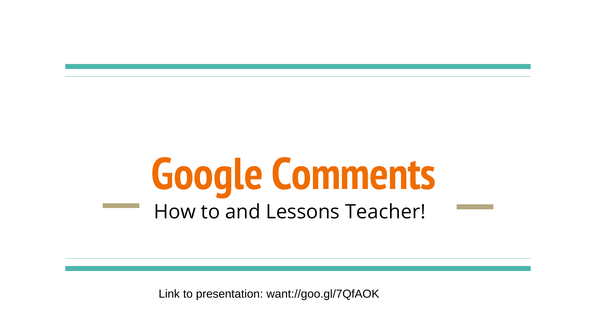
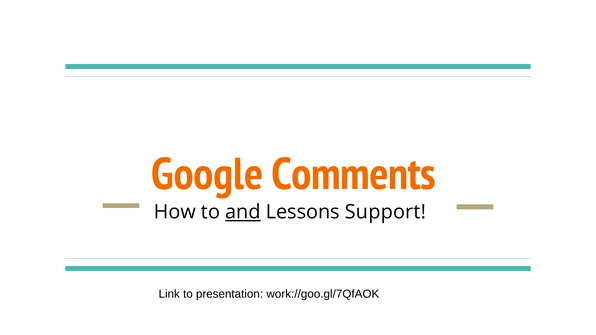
and underline: none -> present
Teacher: Teacher -> Support
want://goo.gl/7QfAOK: want://goo.gl/7QfAOK -> work://goo.gl/7QfAOK
